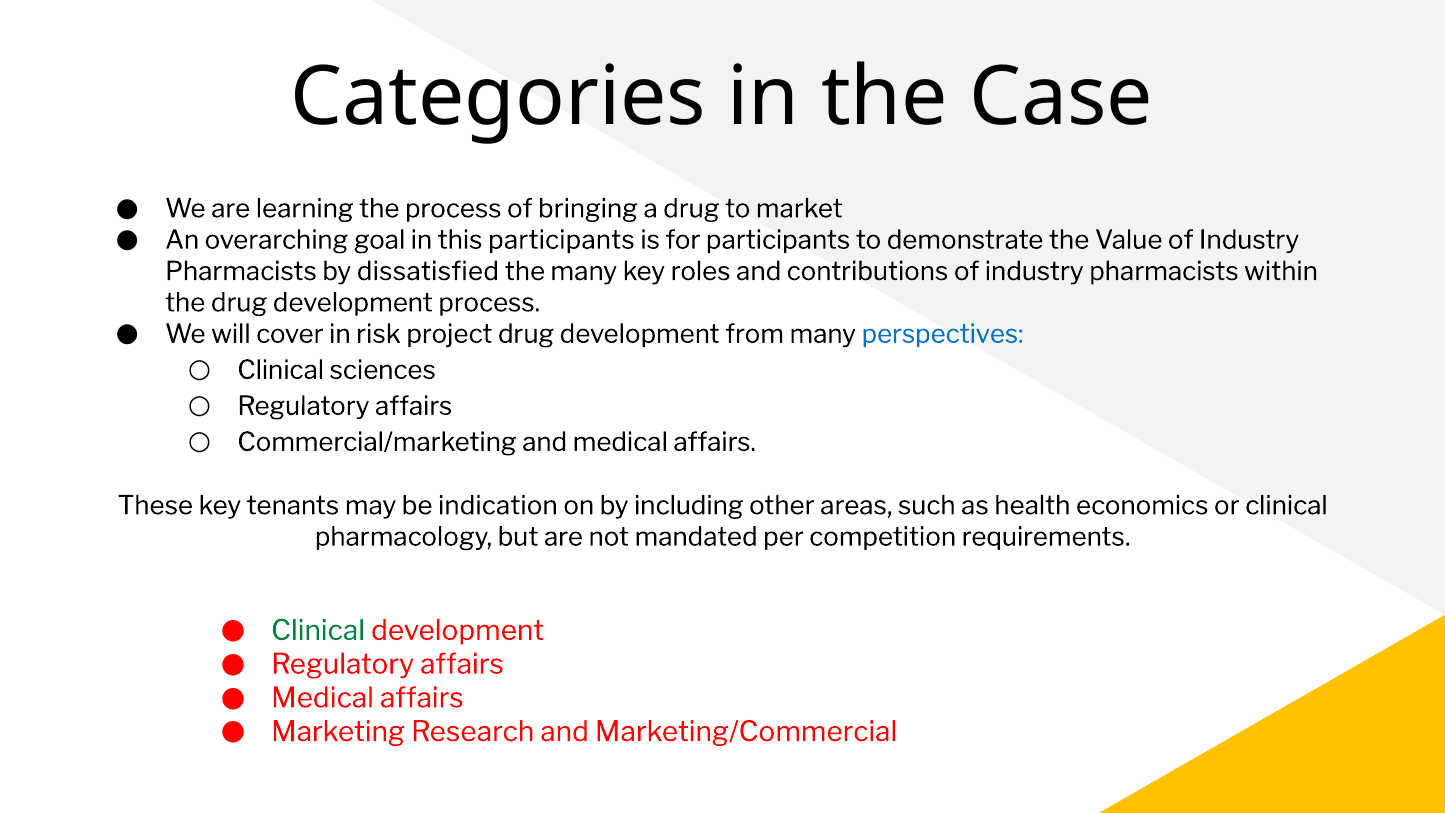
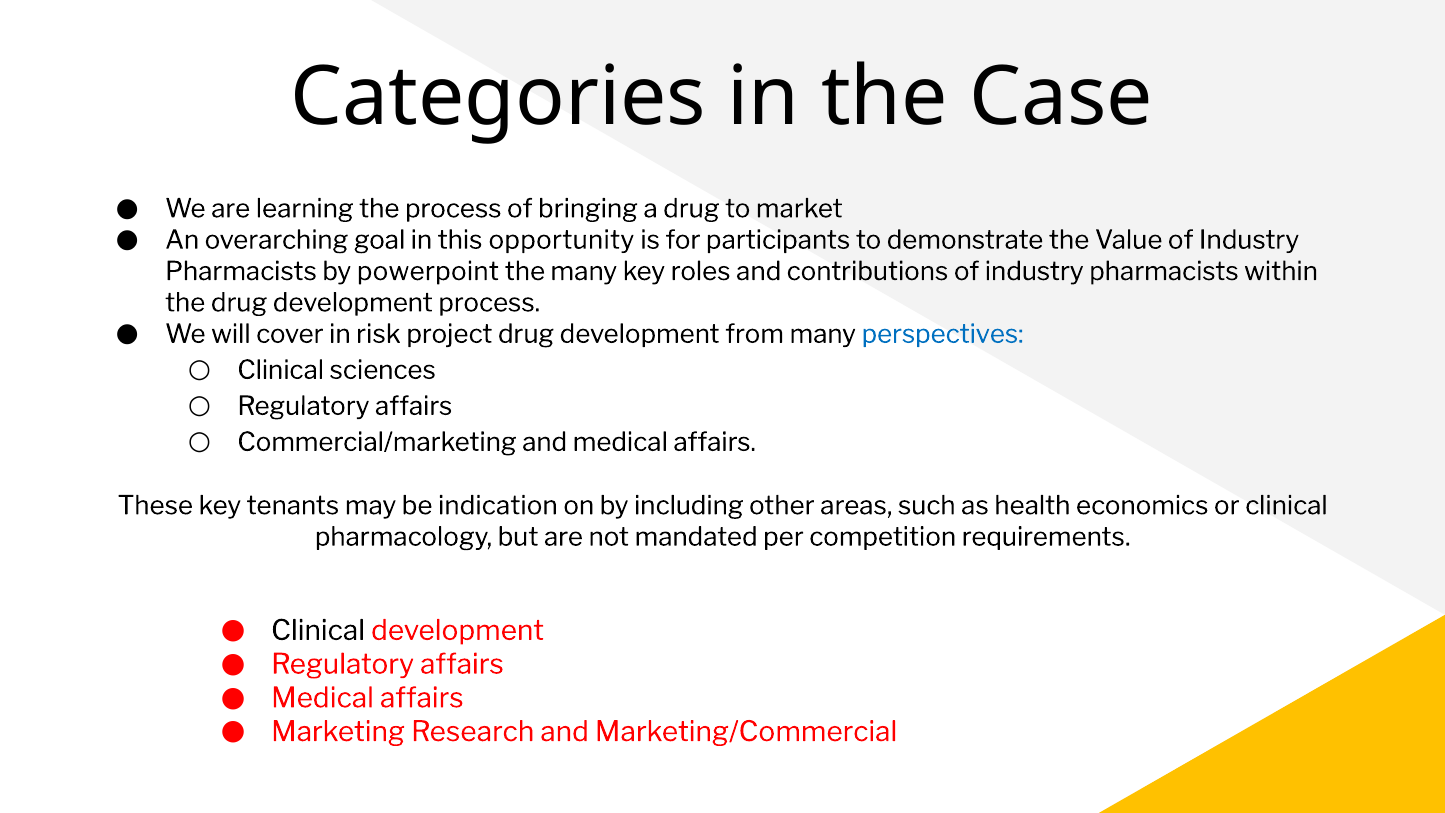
this participants: participants -> opportunity
dissatisfied: dissatisfied -> powerpoint
Clinical at (318, 630) colour: green -> black
